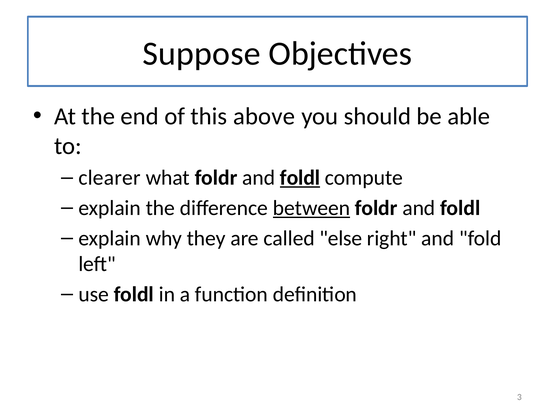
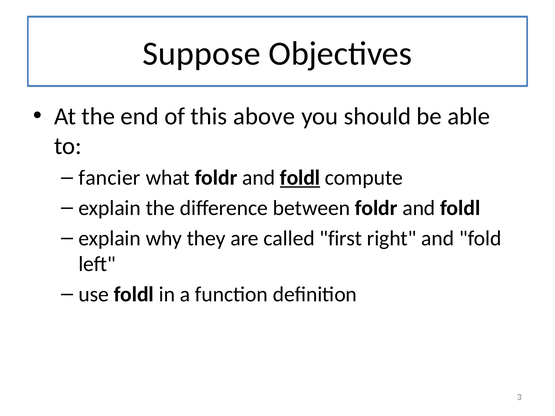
clearer: clearer -> fancier
between underline: present -> none
else: else -> first
